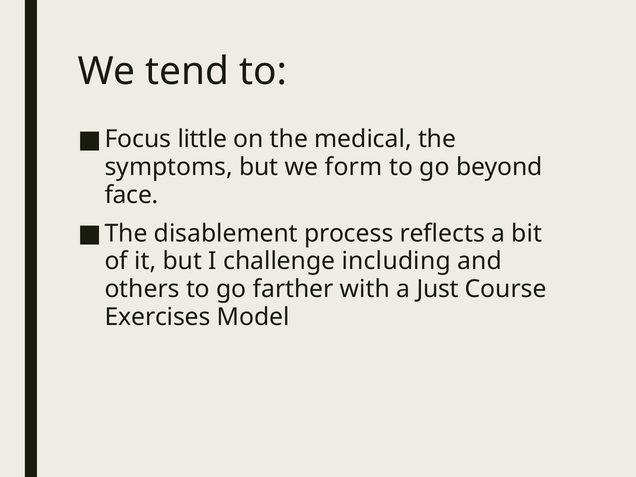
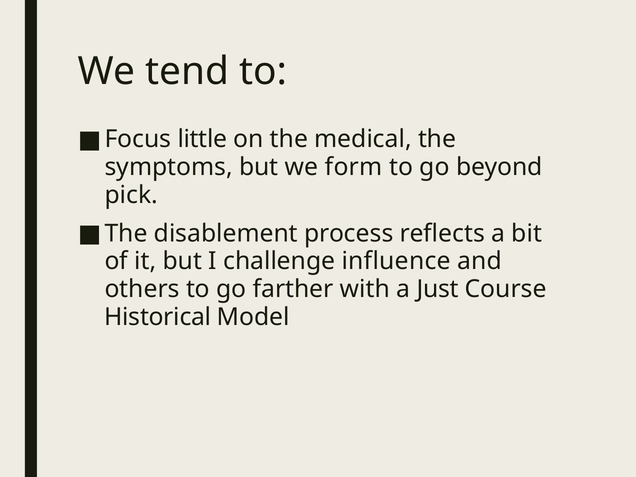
face: face -> pick
including: including -> influence
Exercises: Exercises -> Historical
